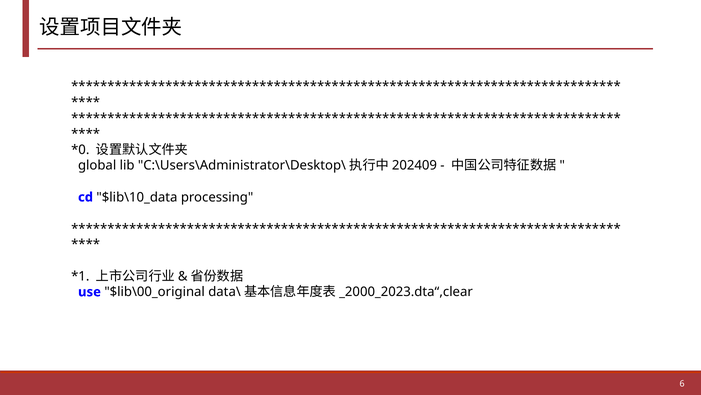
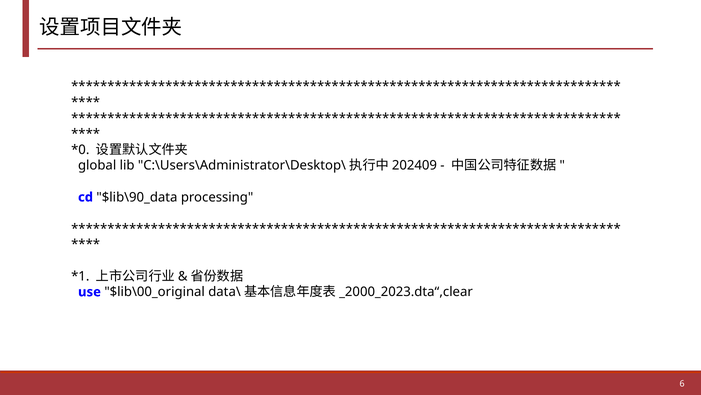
$lib\10_data: $lib\10_data -> $lib\90_data
